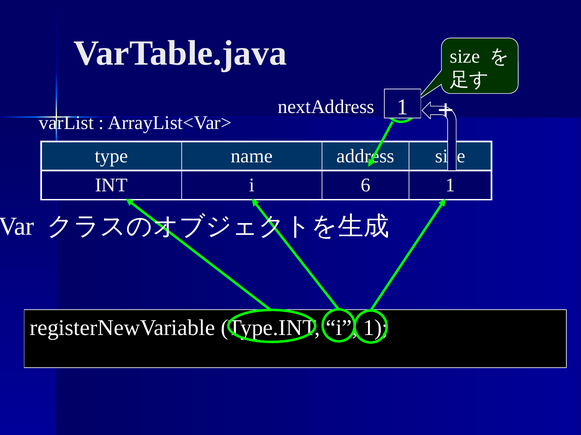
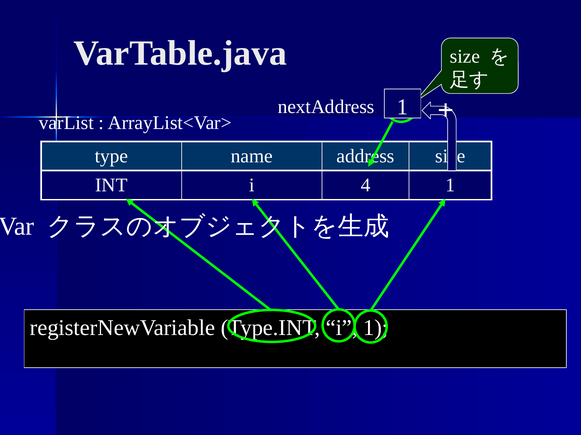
6: 6 -> 4
